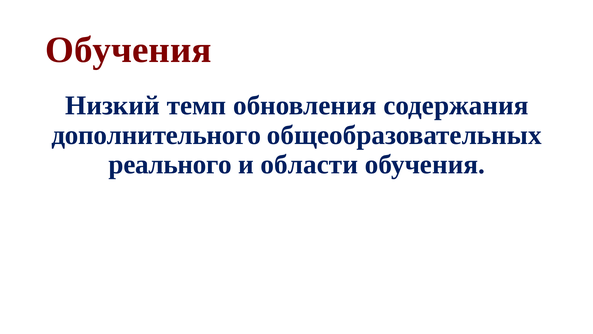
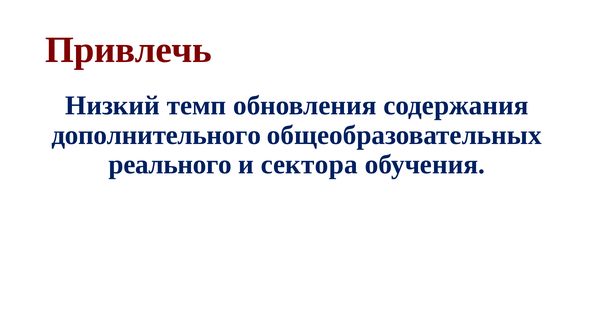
Обучения at (128, 50): Обучения -> Привлечь
области: области -> сектора
